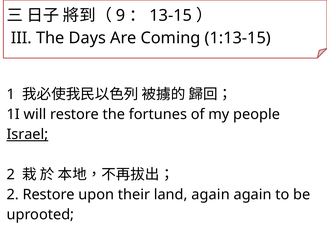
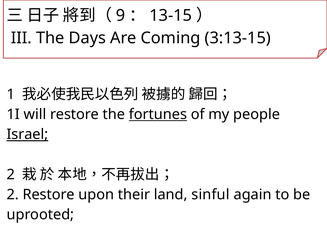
1:13-15: 1:13-15 -> 3:13-15
fortunes underline: none -> present
land again: again -> sinful
